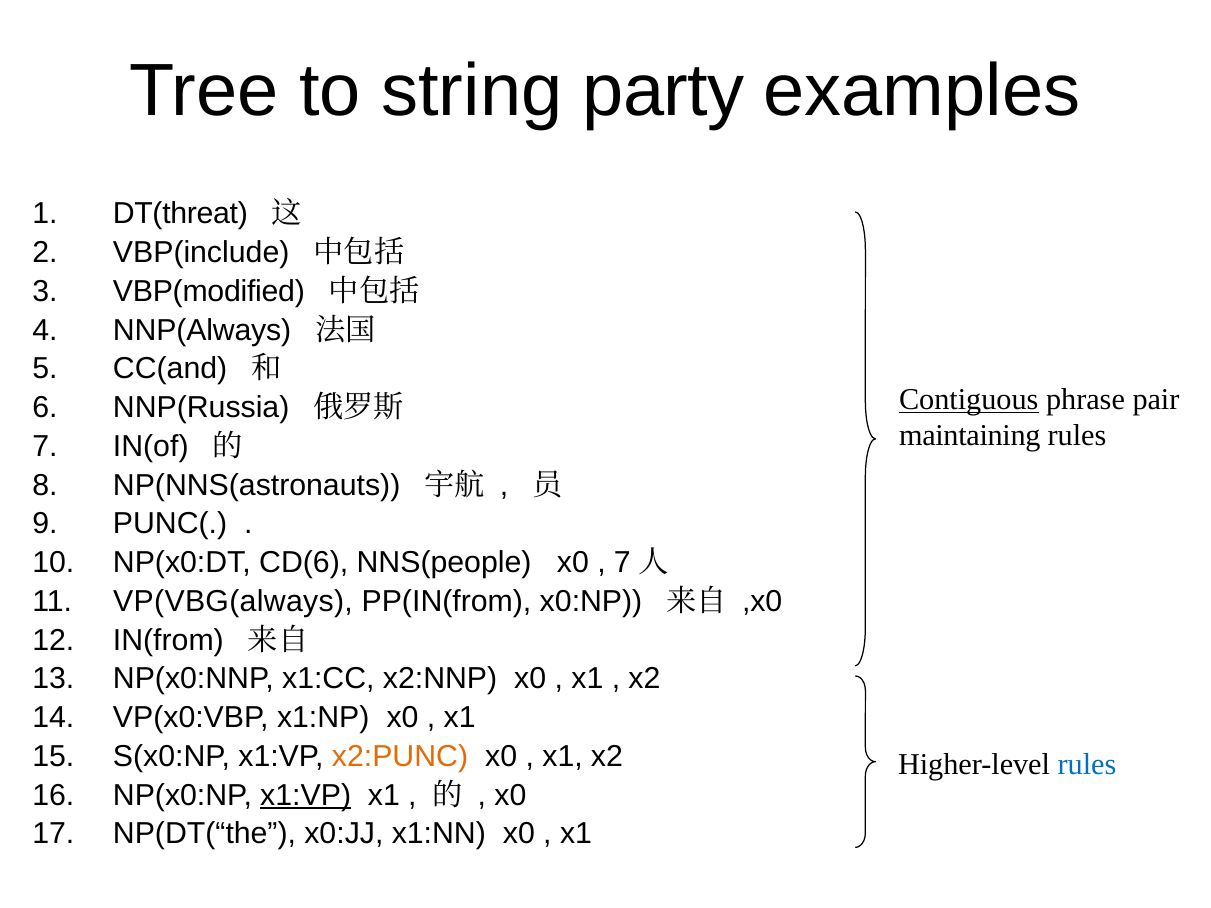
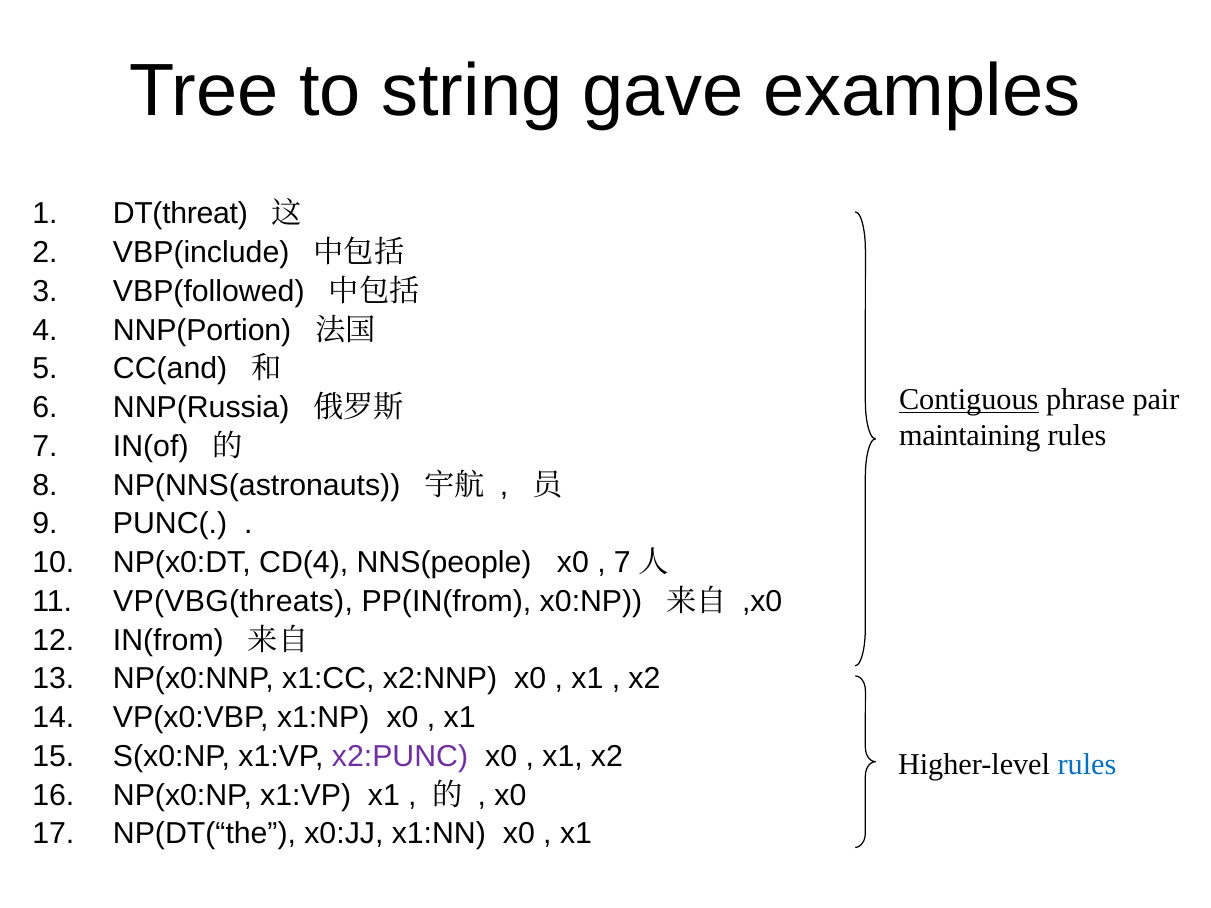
party: party -> gave
VBP(modified: VBP(modified -> VBP(followed
NNP(Always: NNP(Always -> NNP(Portion
CD(6: CD(6 -> CD(4
VP(VBG(always: VP(VBG(always -> VP(VBG(threats
x2:PUNC colour: orange -> purple
x1:VP at (306, 795) underline: present -> none
